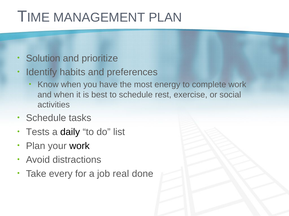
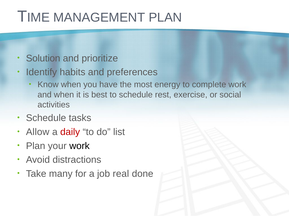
Tests: Tests -> Allow
daily colour: black -> red
every: every -> many
